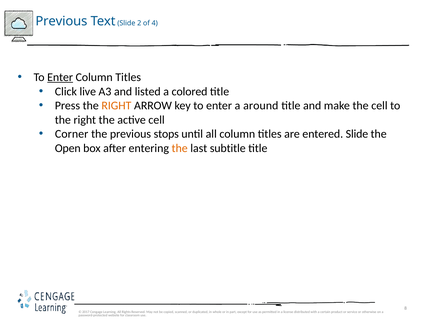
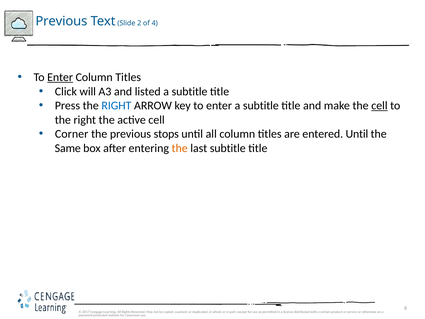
live: live -> will
colored at (190, 91): colored -> subtitle
RIGHT at (116, 106) colour: orange -> blue
enter a around: around -> subtitle
cell at (379, 106) underline: none -> present
entered Slide: Slide -> Until
Open: Open -> Same
